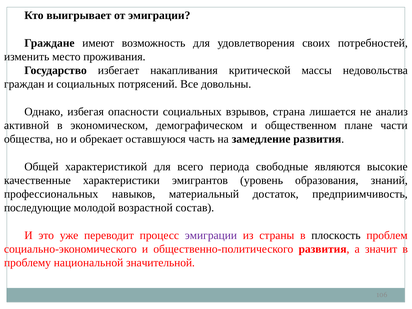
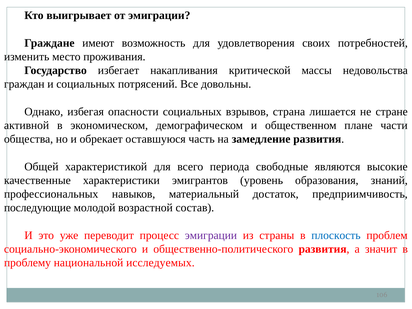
анализ: анализ -> стране
плоскость colour: black -> blue
значительной: значительной -> исследуемых
